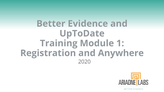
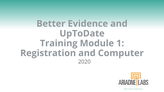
Anywhere: Anywhere -> Computer
